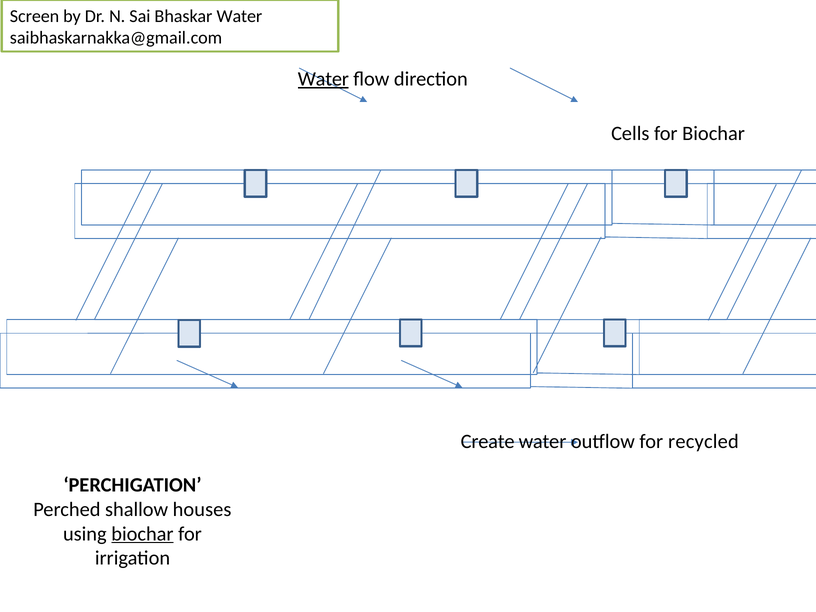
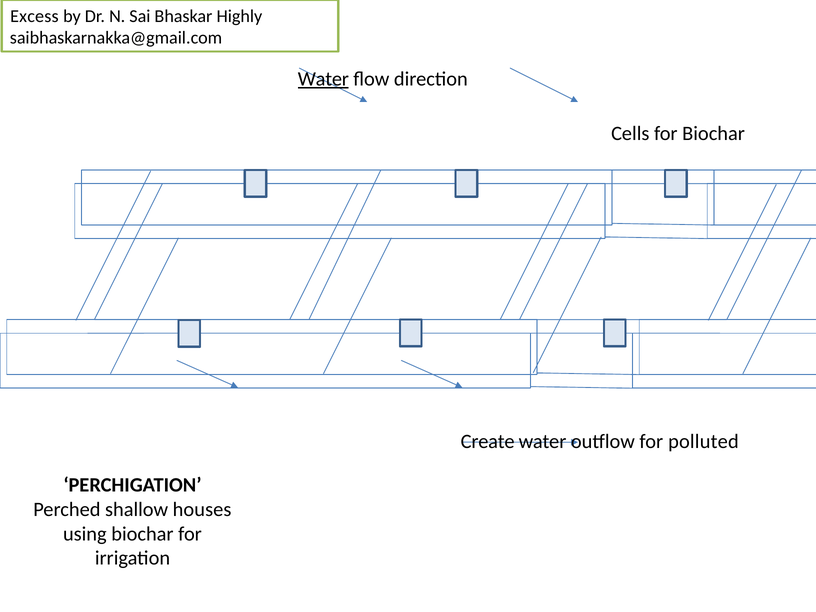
Screen: Screen -> Excess
Bhaskar Water: Water -> Highly
recycled: recycled -> polluted
biochar at (142, 534) underline: present -> none
